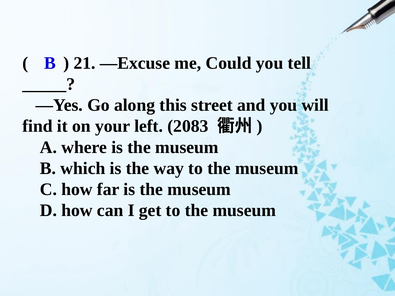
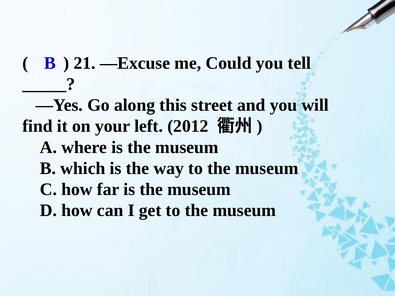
2083: 2083 -> 2012
